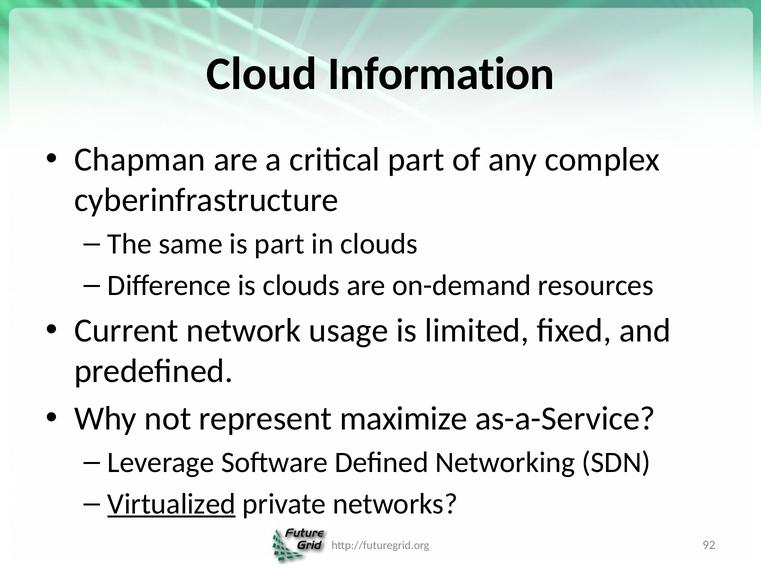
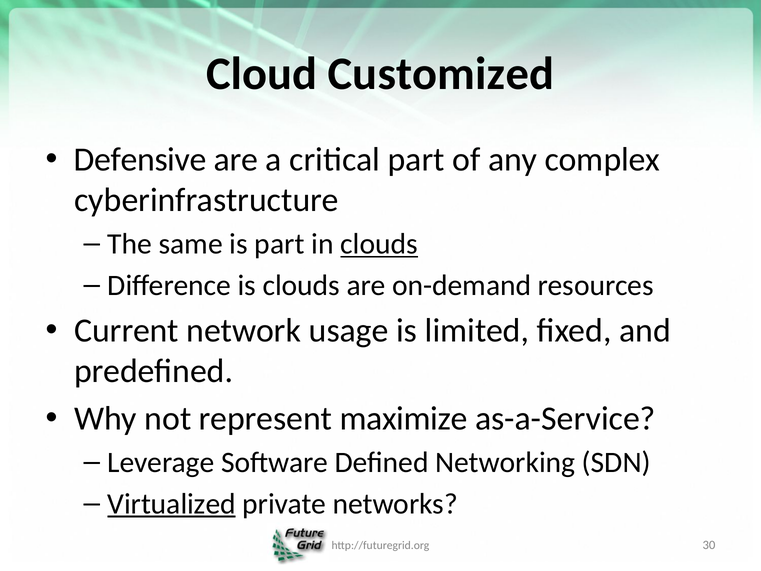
Information: Information -> Customized
Chapman: Chapman -> Defensive
clouds at (379, 244) underline: none -> present
92: 92 -> 30
